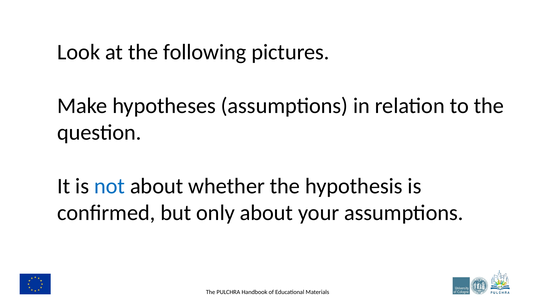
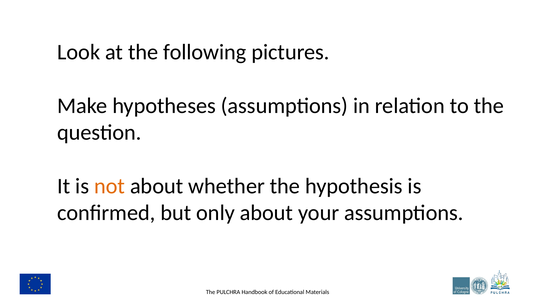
not colour: blue -> orange
